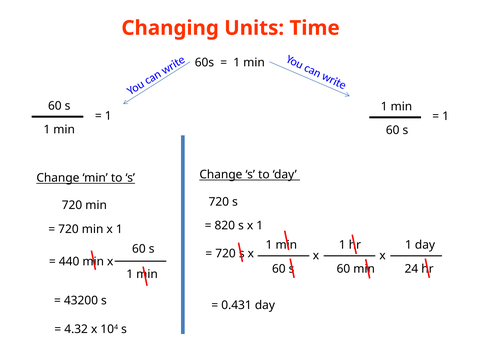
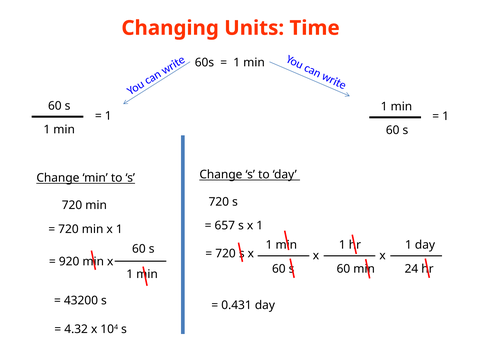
820: 820 -> 657
440: 440 -> 920
